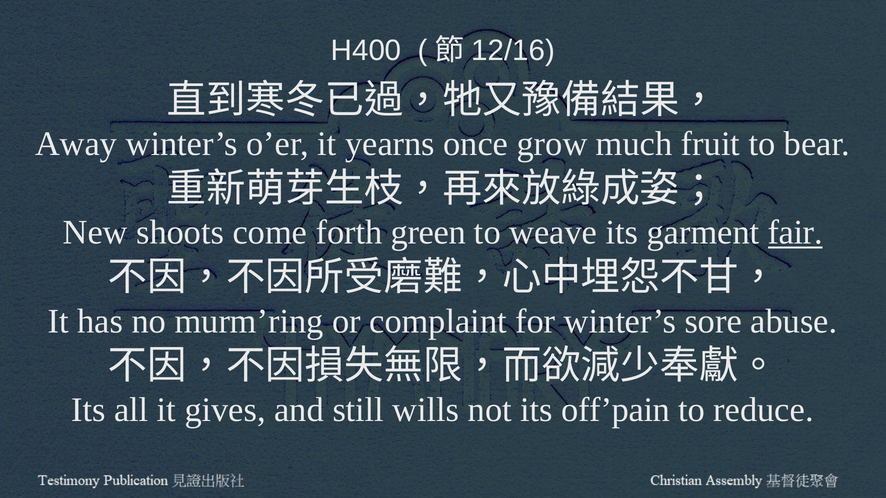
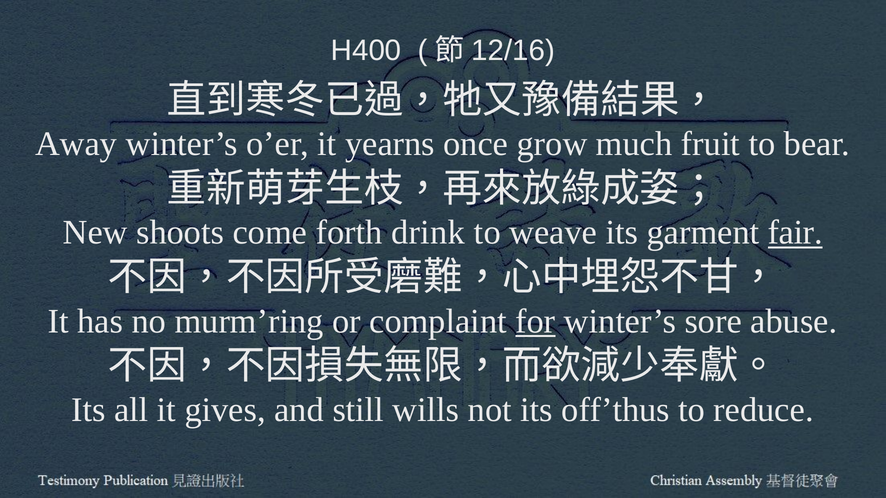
green: green -> drink
for underline: none -> present
off’pain: off’pain -> off’thus
